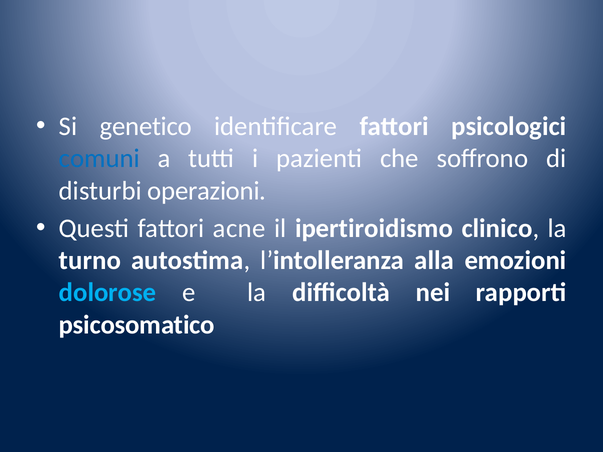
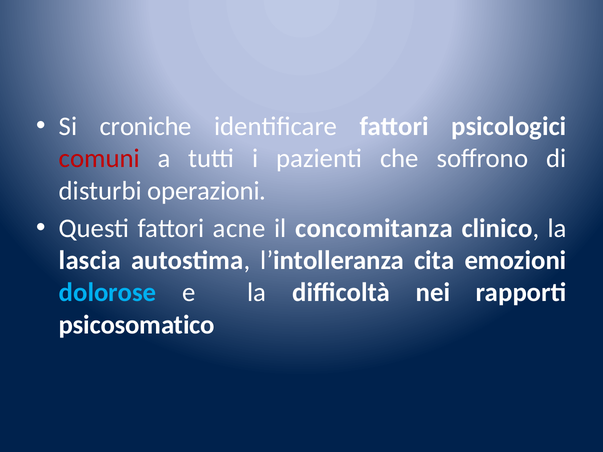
genetico: genetico -> croniche
comuni colour: blue -> red
ipertiroidismo: ipertiroidismo -> concomitanza
turno: turno -> lascia
alla: alla -> cita
